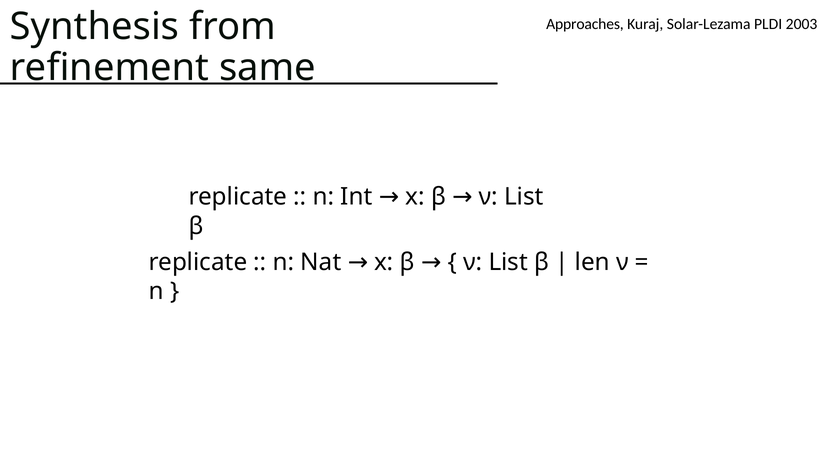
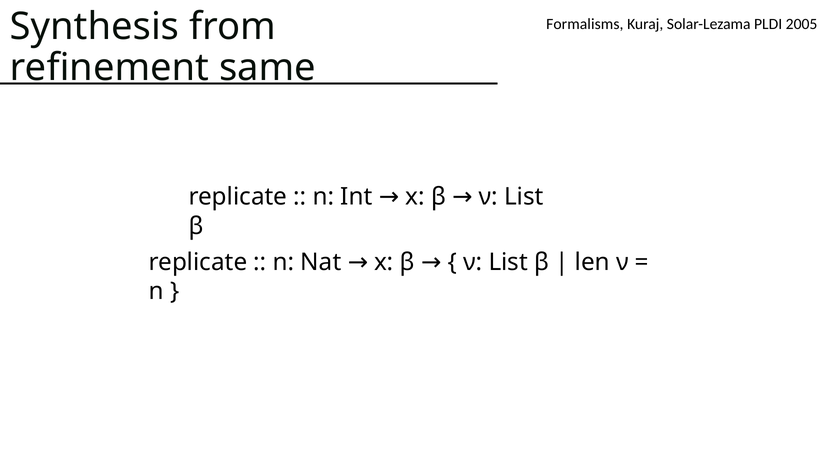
Approaches: Approaches -> Formalisms
2003: 2003 -> 2005
